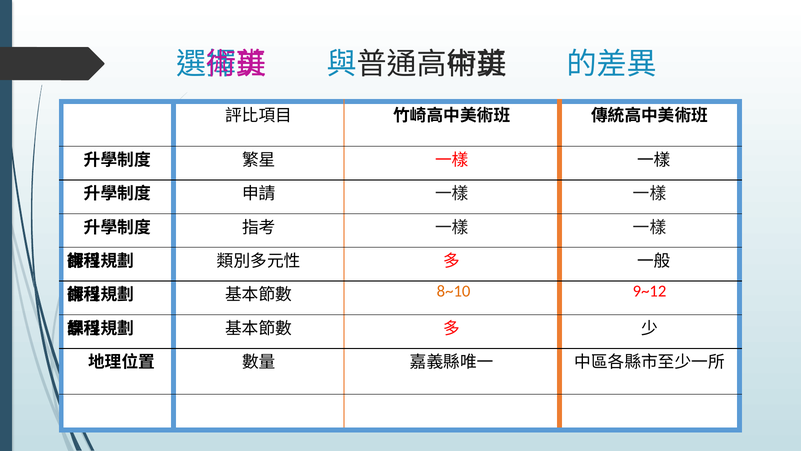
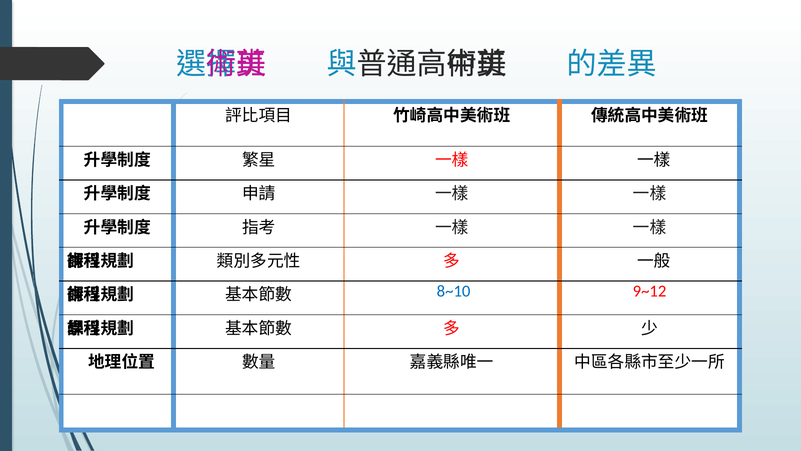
8~10 colour: orange -> blue
